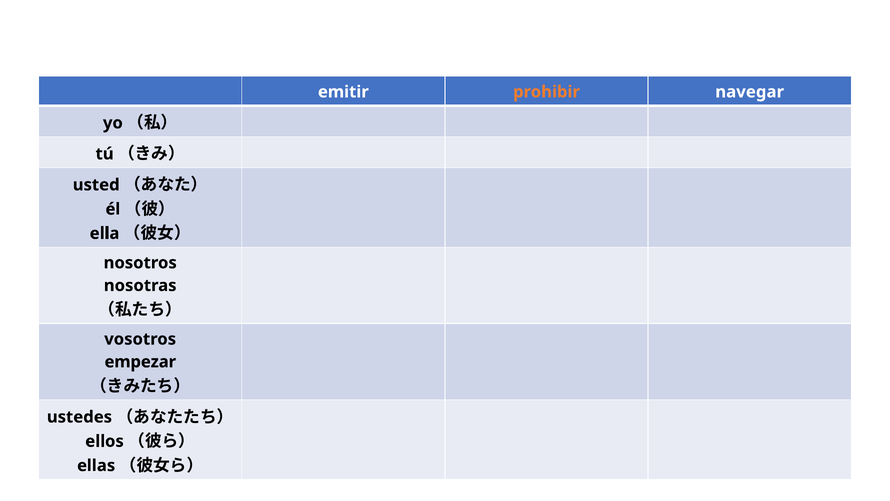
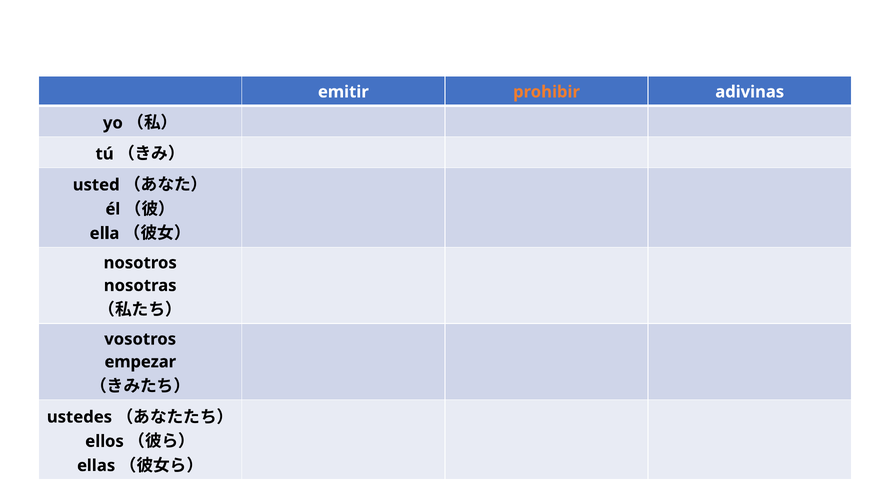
navegar: navegar -> adivinas
